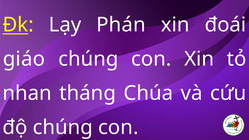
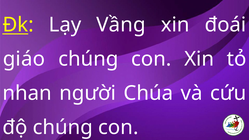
Phán: Phán -> Vầng
tháng: tháng -> người
